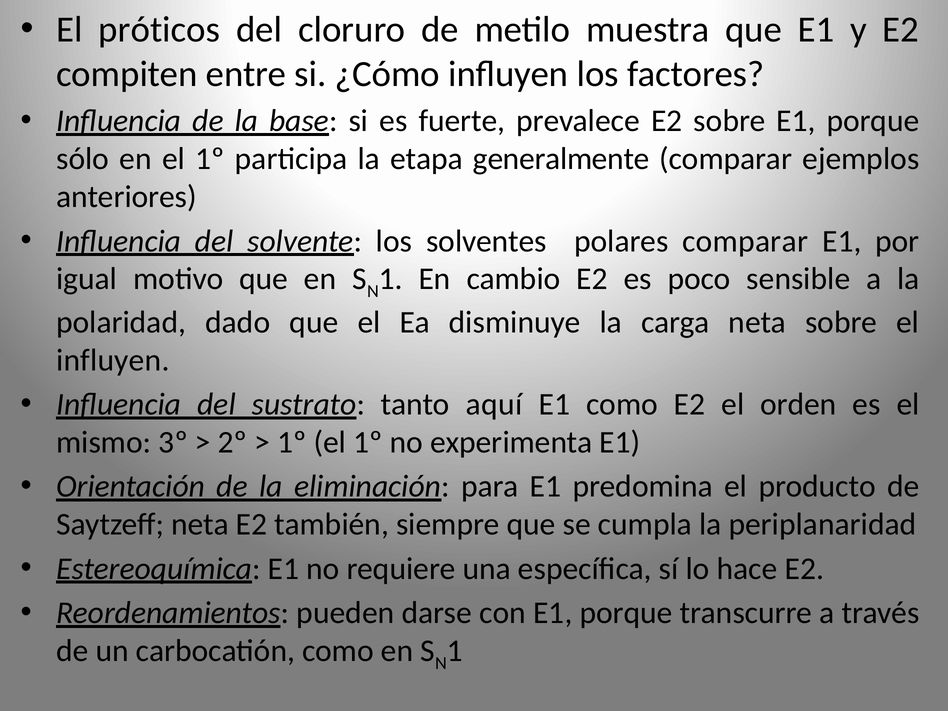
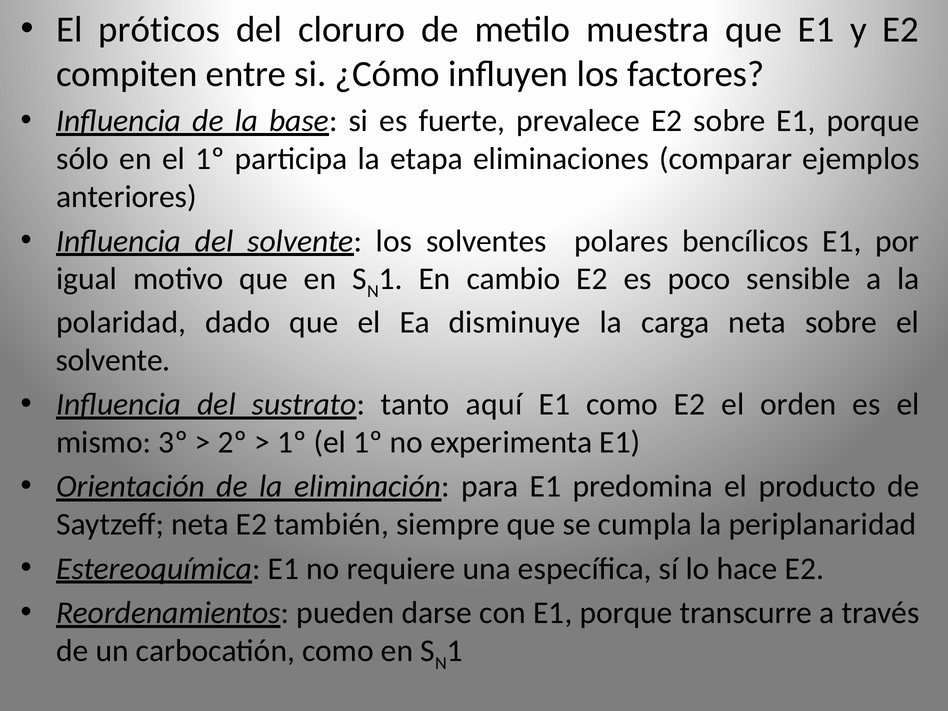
generalmente: generalmente -> eliminaciones
polares comparar: comparar -> bencílicos
influyen at (113, 360): influyen -> solvente
